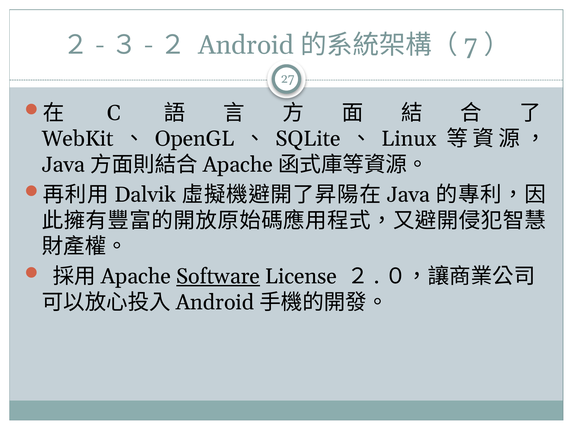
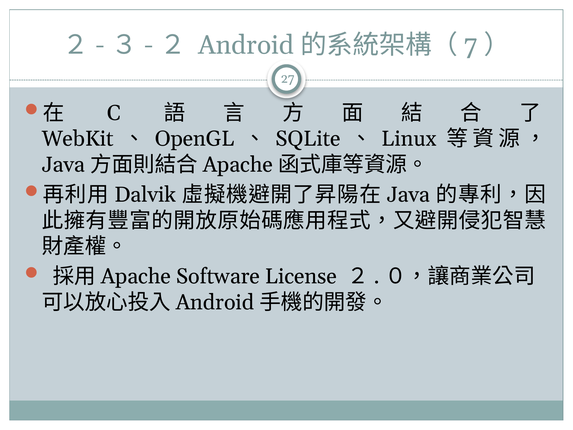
Software underline: present -> none
